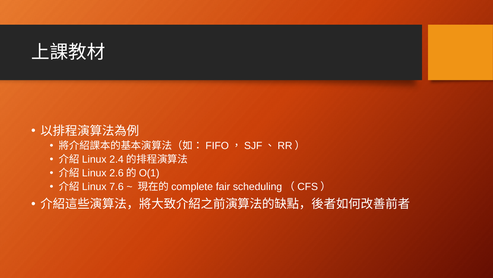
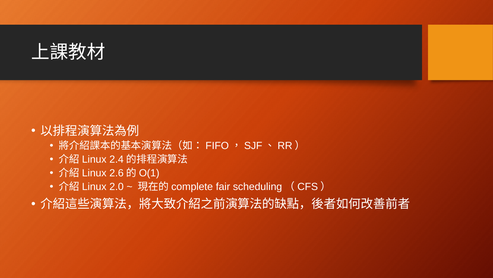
7.6: 7.6 -> 2.0
